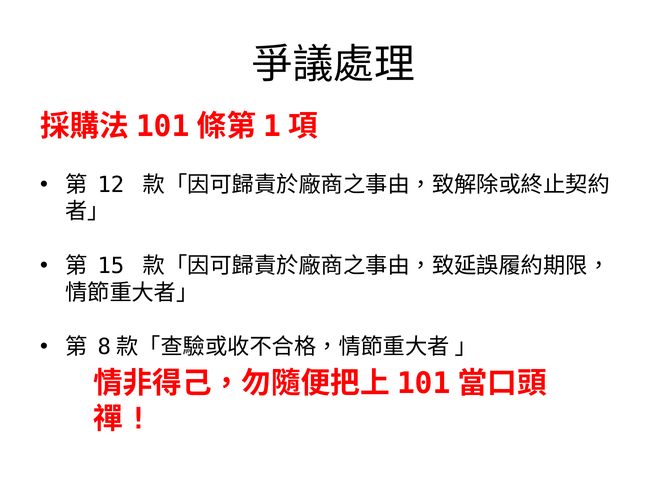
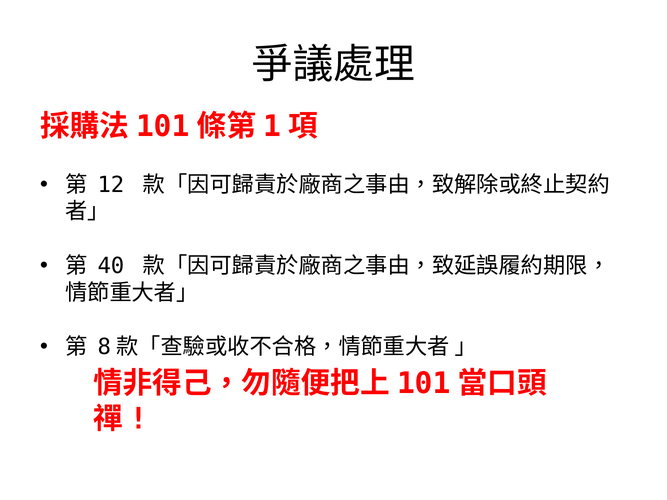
15: 15 -> 40
